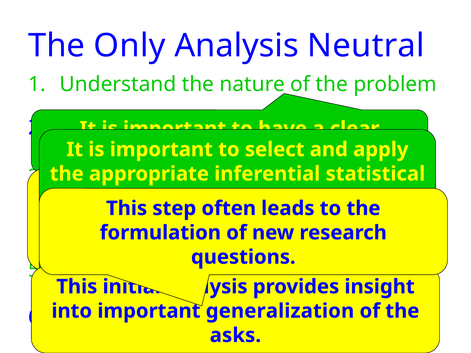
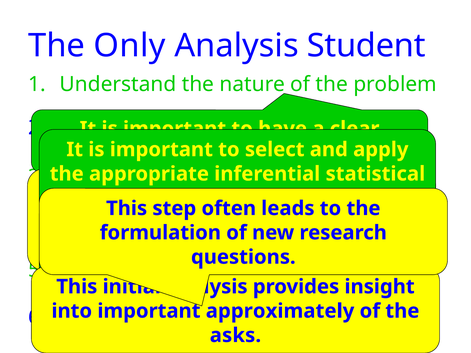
Neutral: Neutral -> Student
generalization: generalization -> approximately
